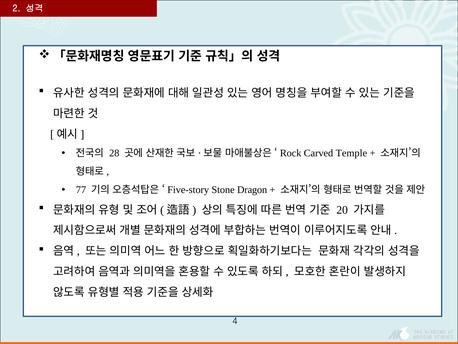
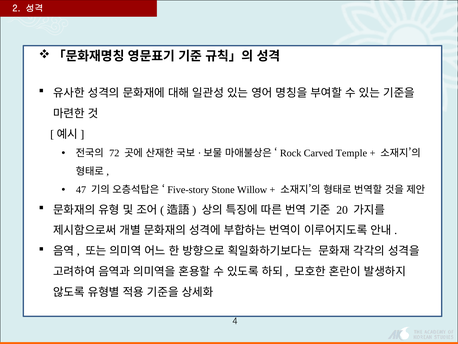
28: 28 -> 72
77: 77 -> 47
Dragon: Dragon -> Willow
